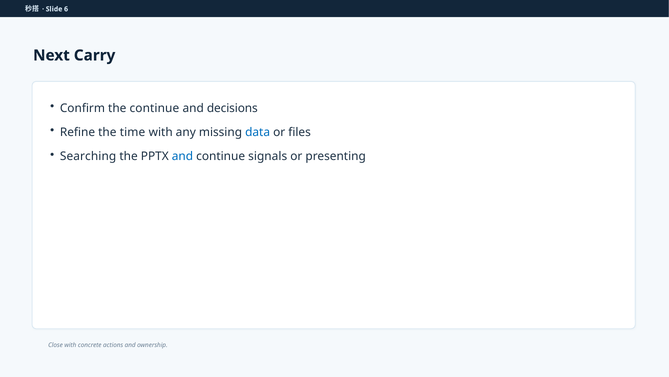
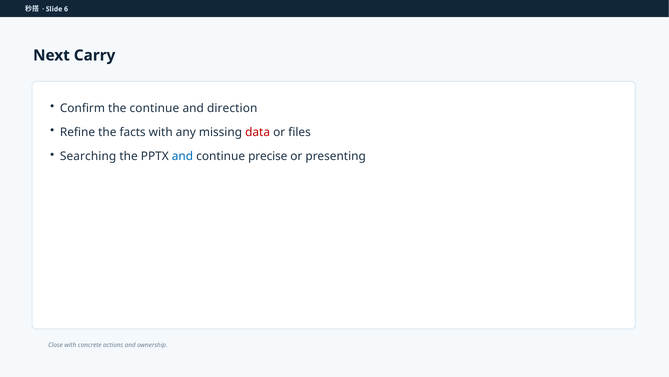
decisions: decisions -> direction
time: time -> facts
data colour: blue -> red
signals: signals -> precise
